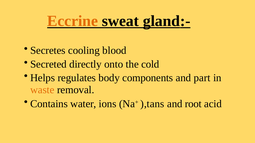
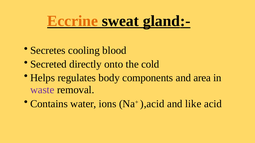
part: part -> area
waste colour: orange -> purple
),tans: ),tans -> ),acid
root: root -> like
